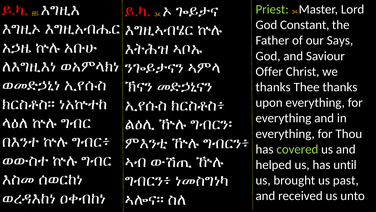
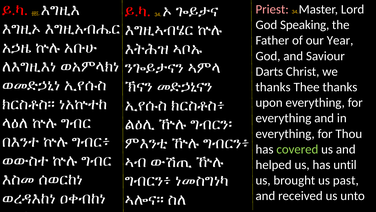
Priest colour: light green -> pink
Constant: Constant -> Speaking
Says: Says -> Year
Offer: Offer -> Darts
